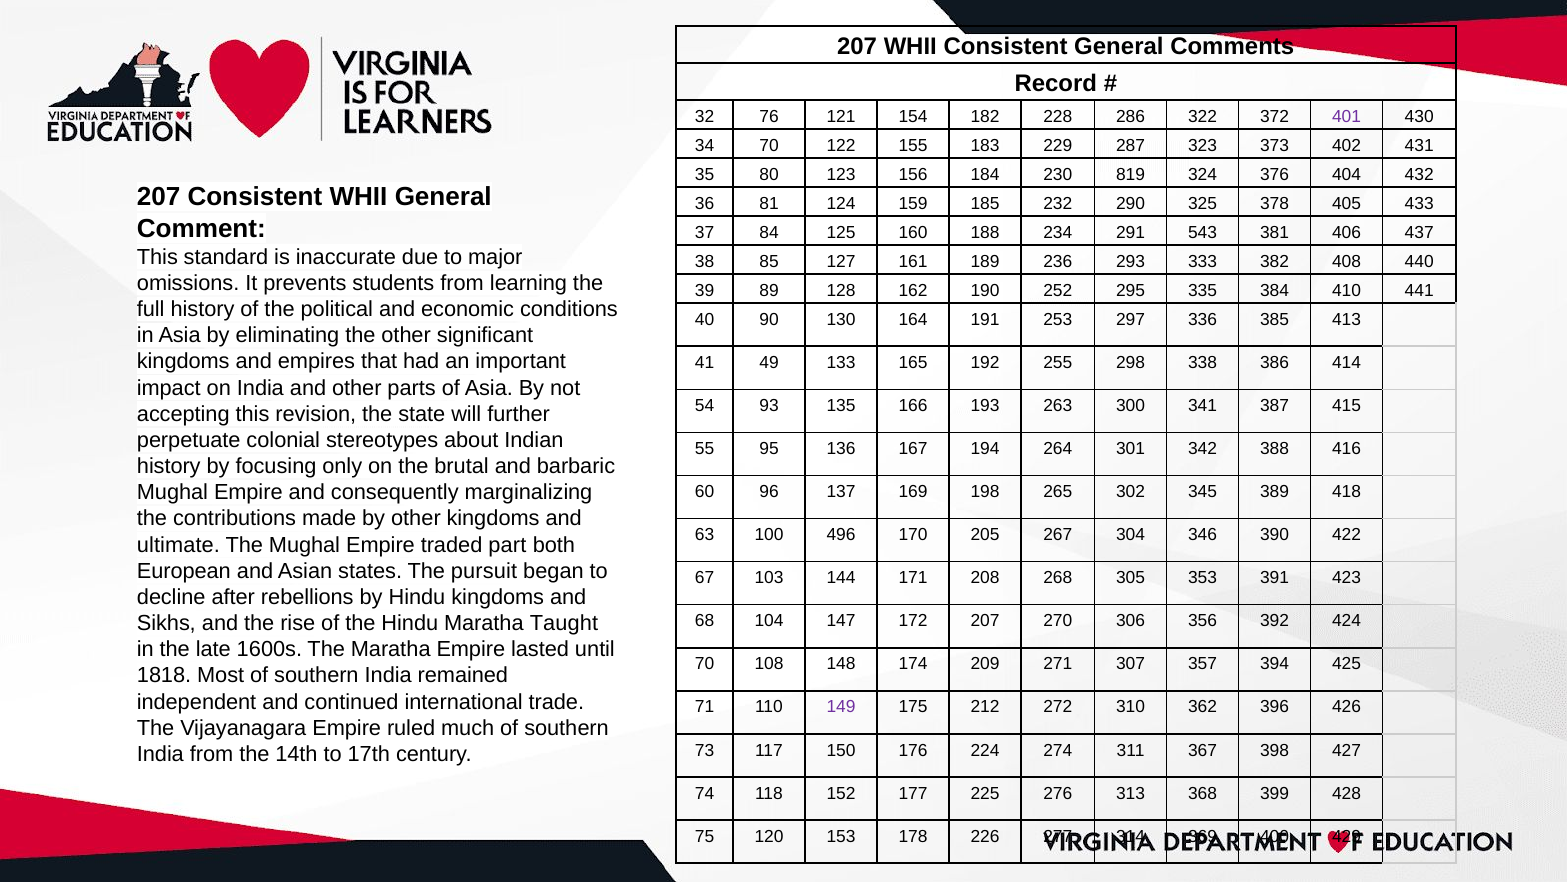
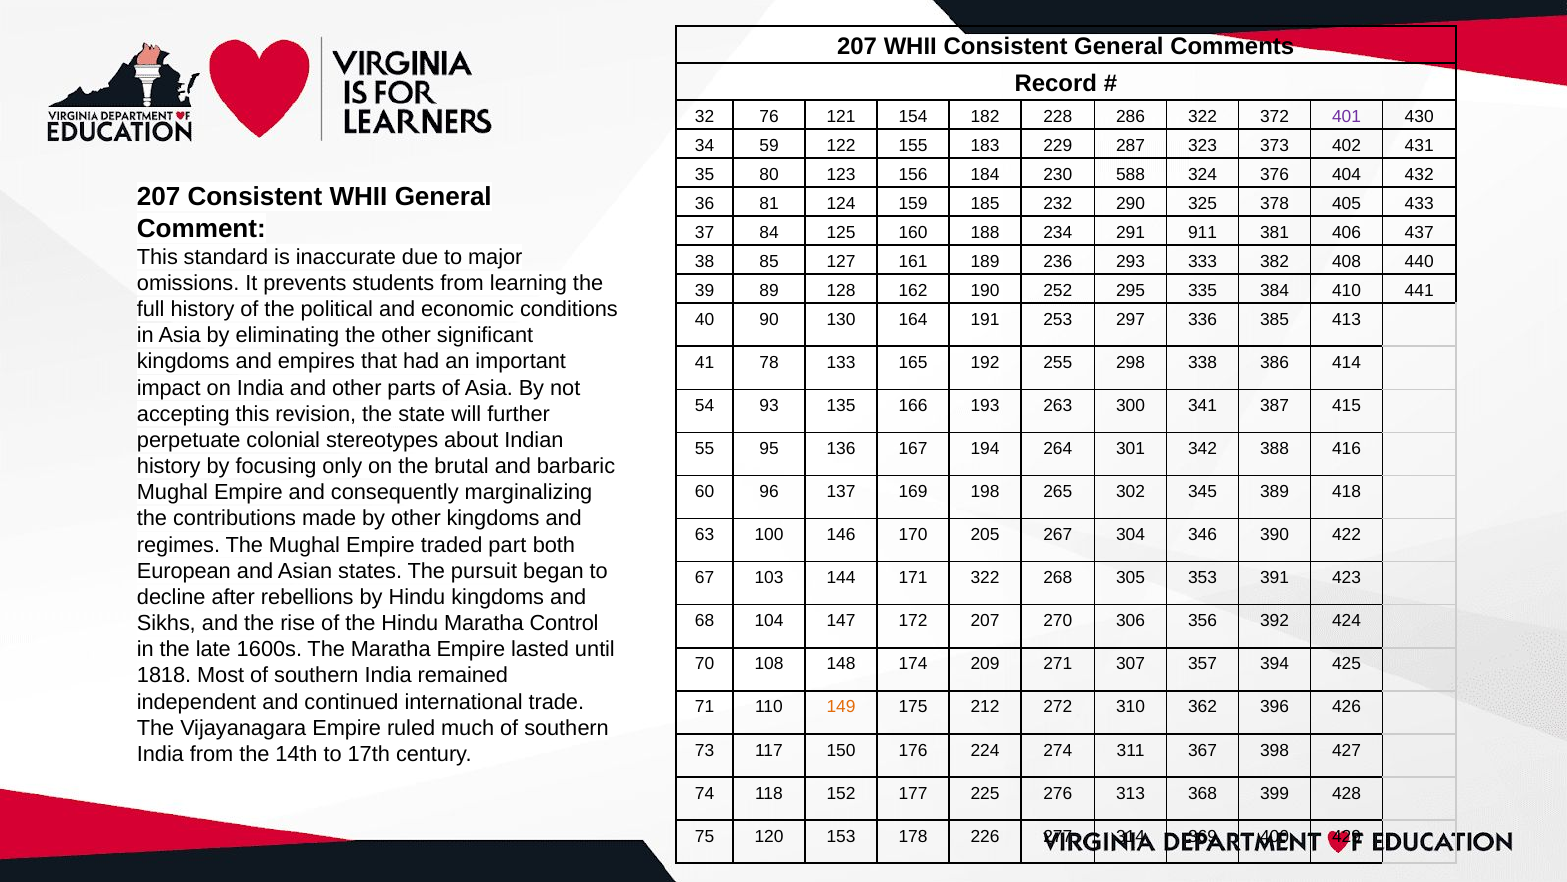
34 70: 70 -> 59
819: 819 -> 588
543: 543 -> 911
49: 49 -> 78
496: 496 -> 146
ultimate: ultimate -> regimes
171 208: 208 -> 322
Taught: Taught -> Control
149 colour: purple -> orange
